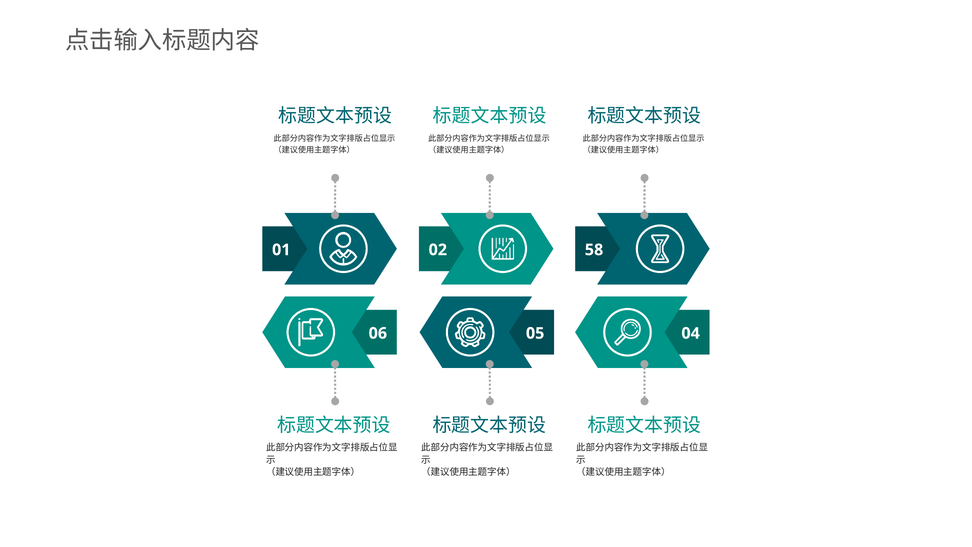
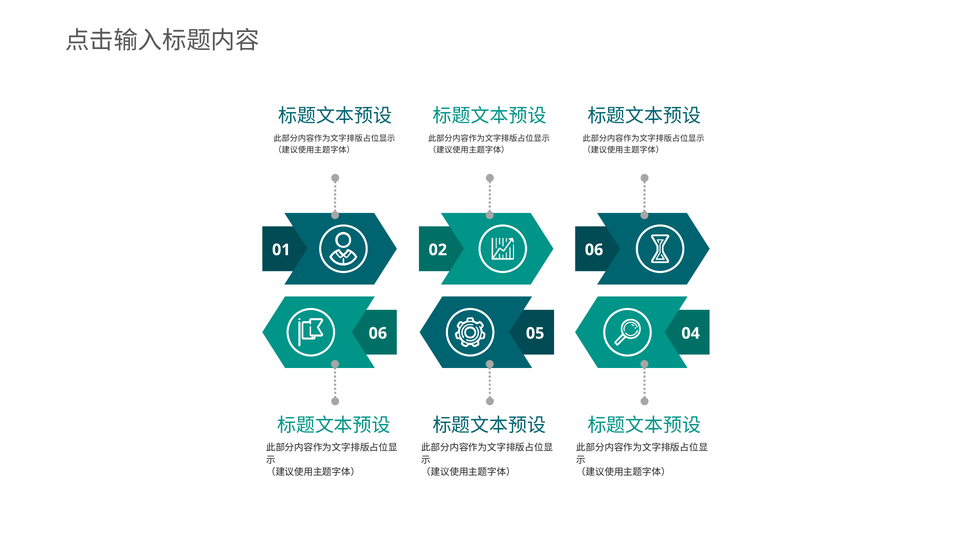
02 58: 58 -> 06
